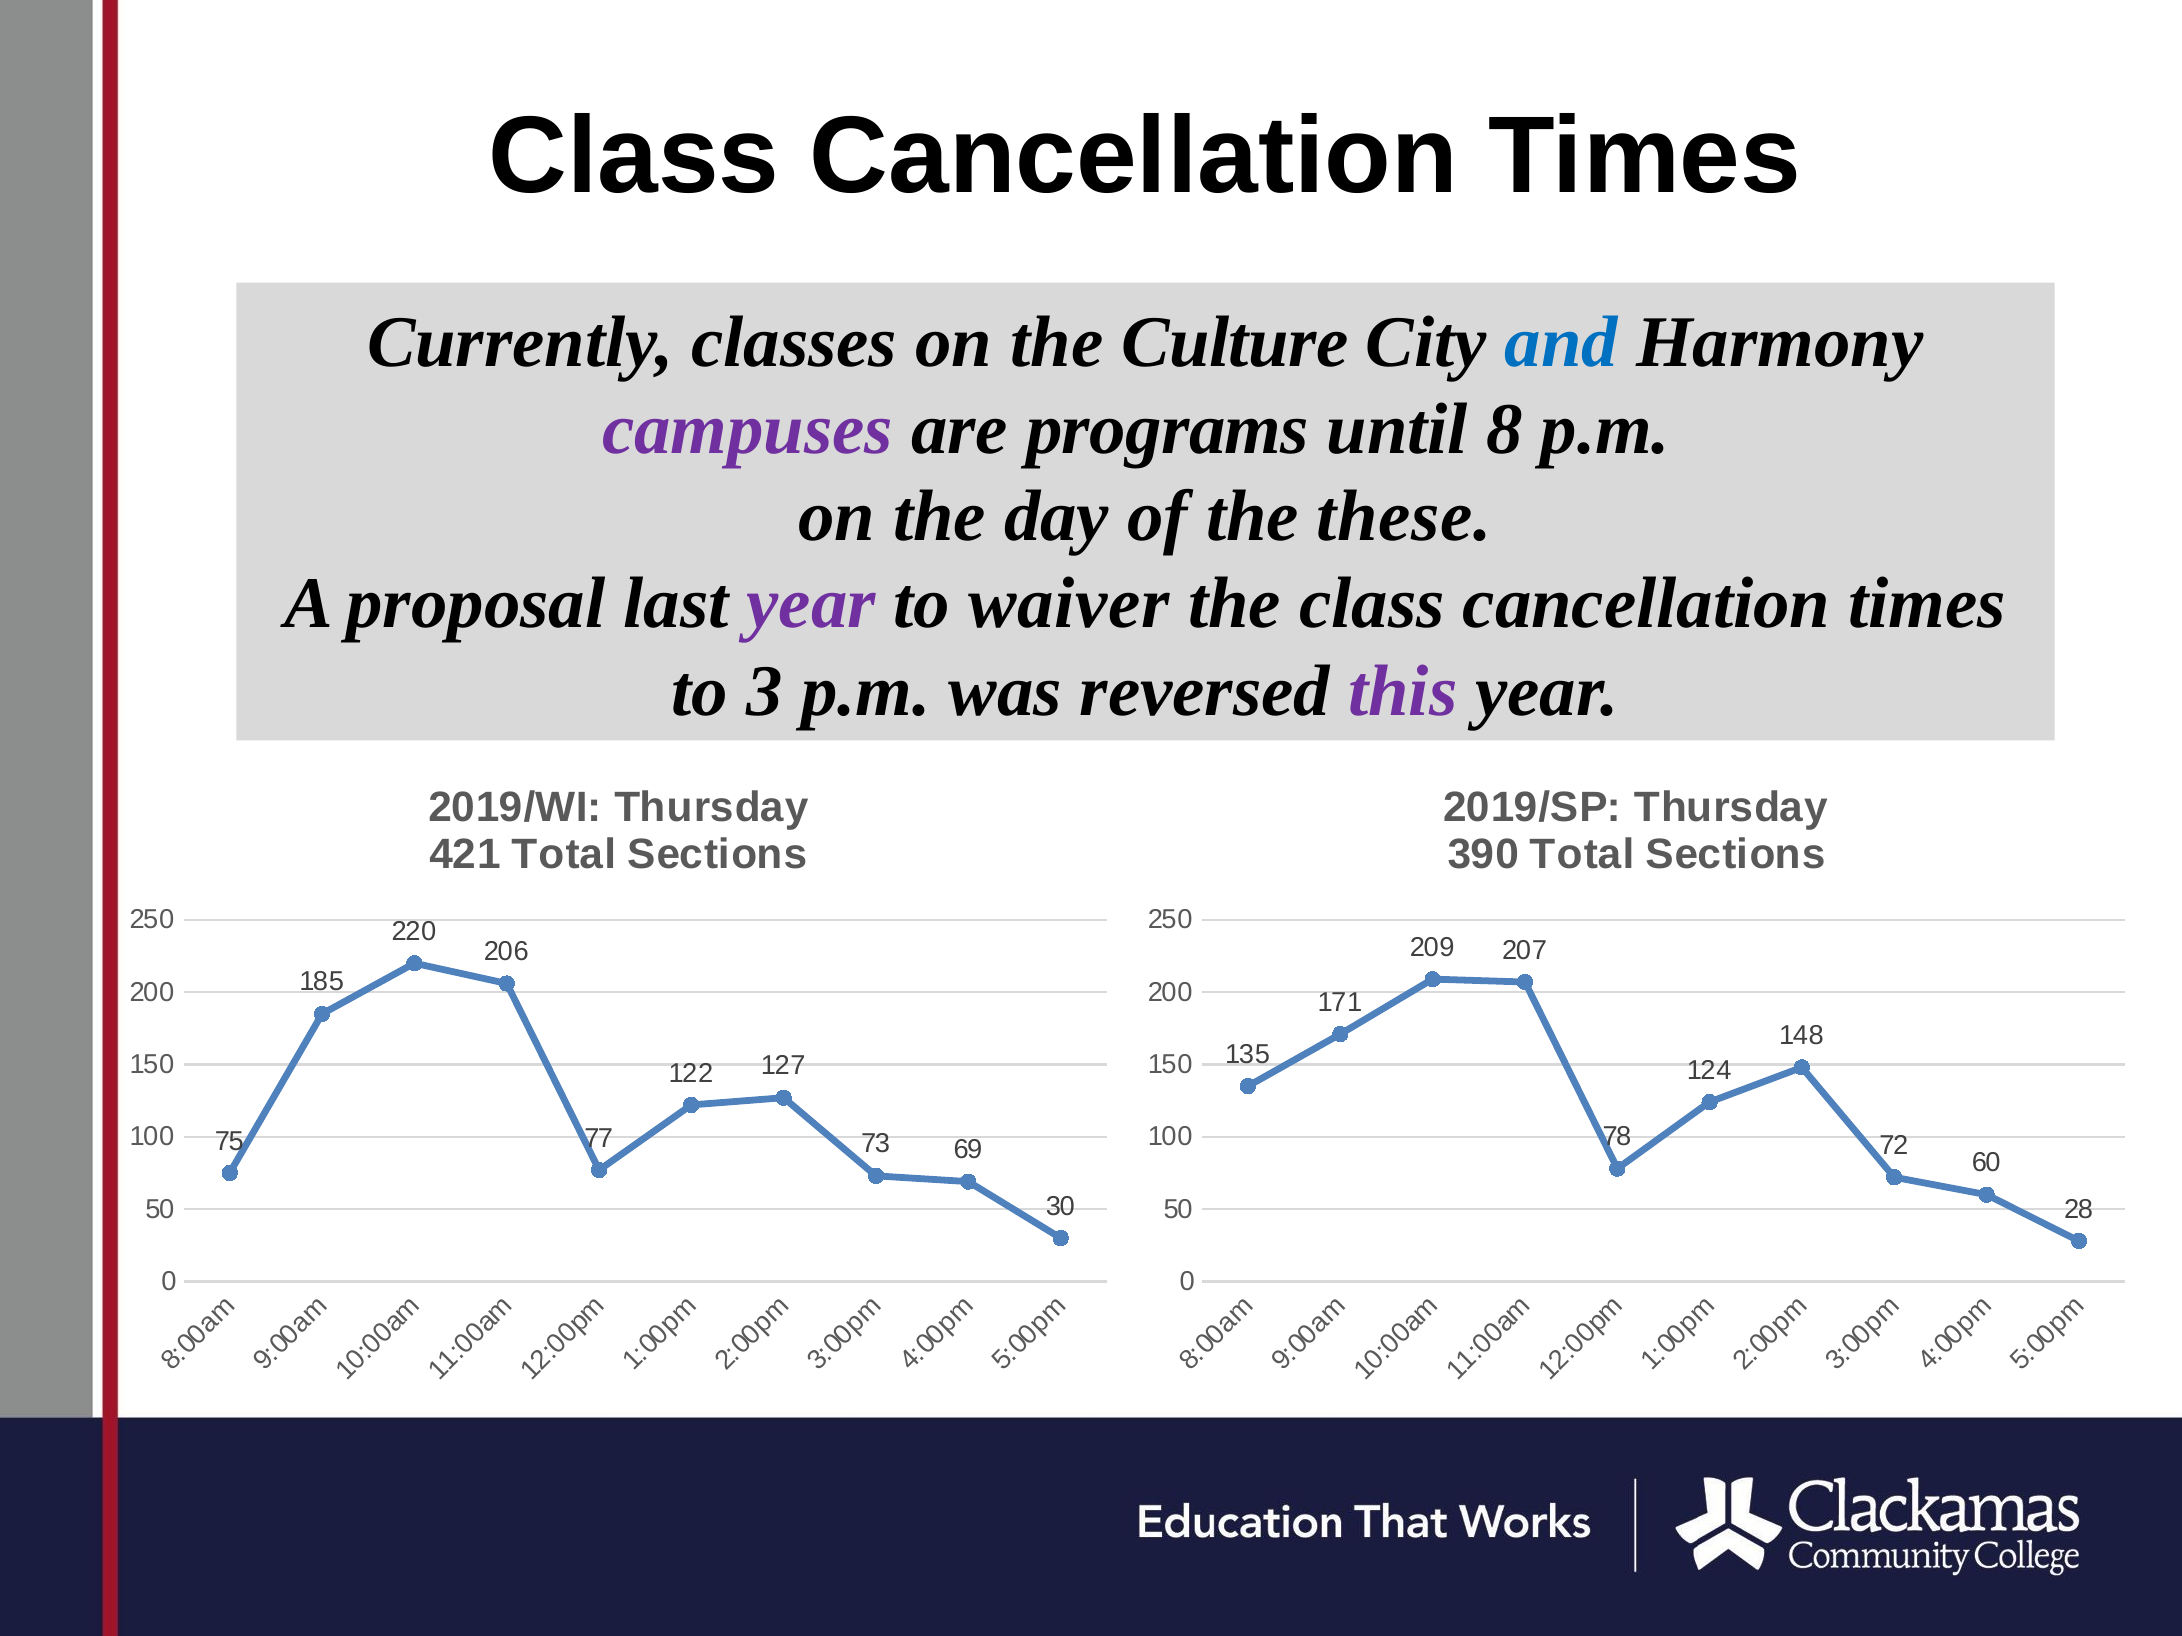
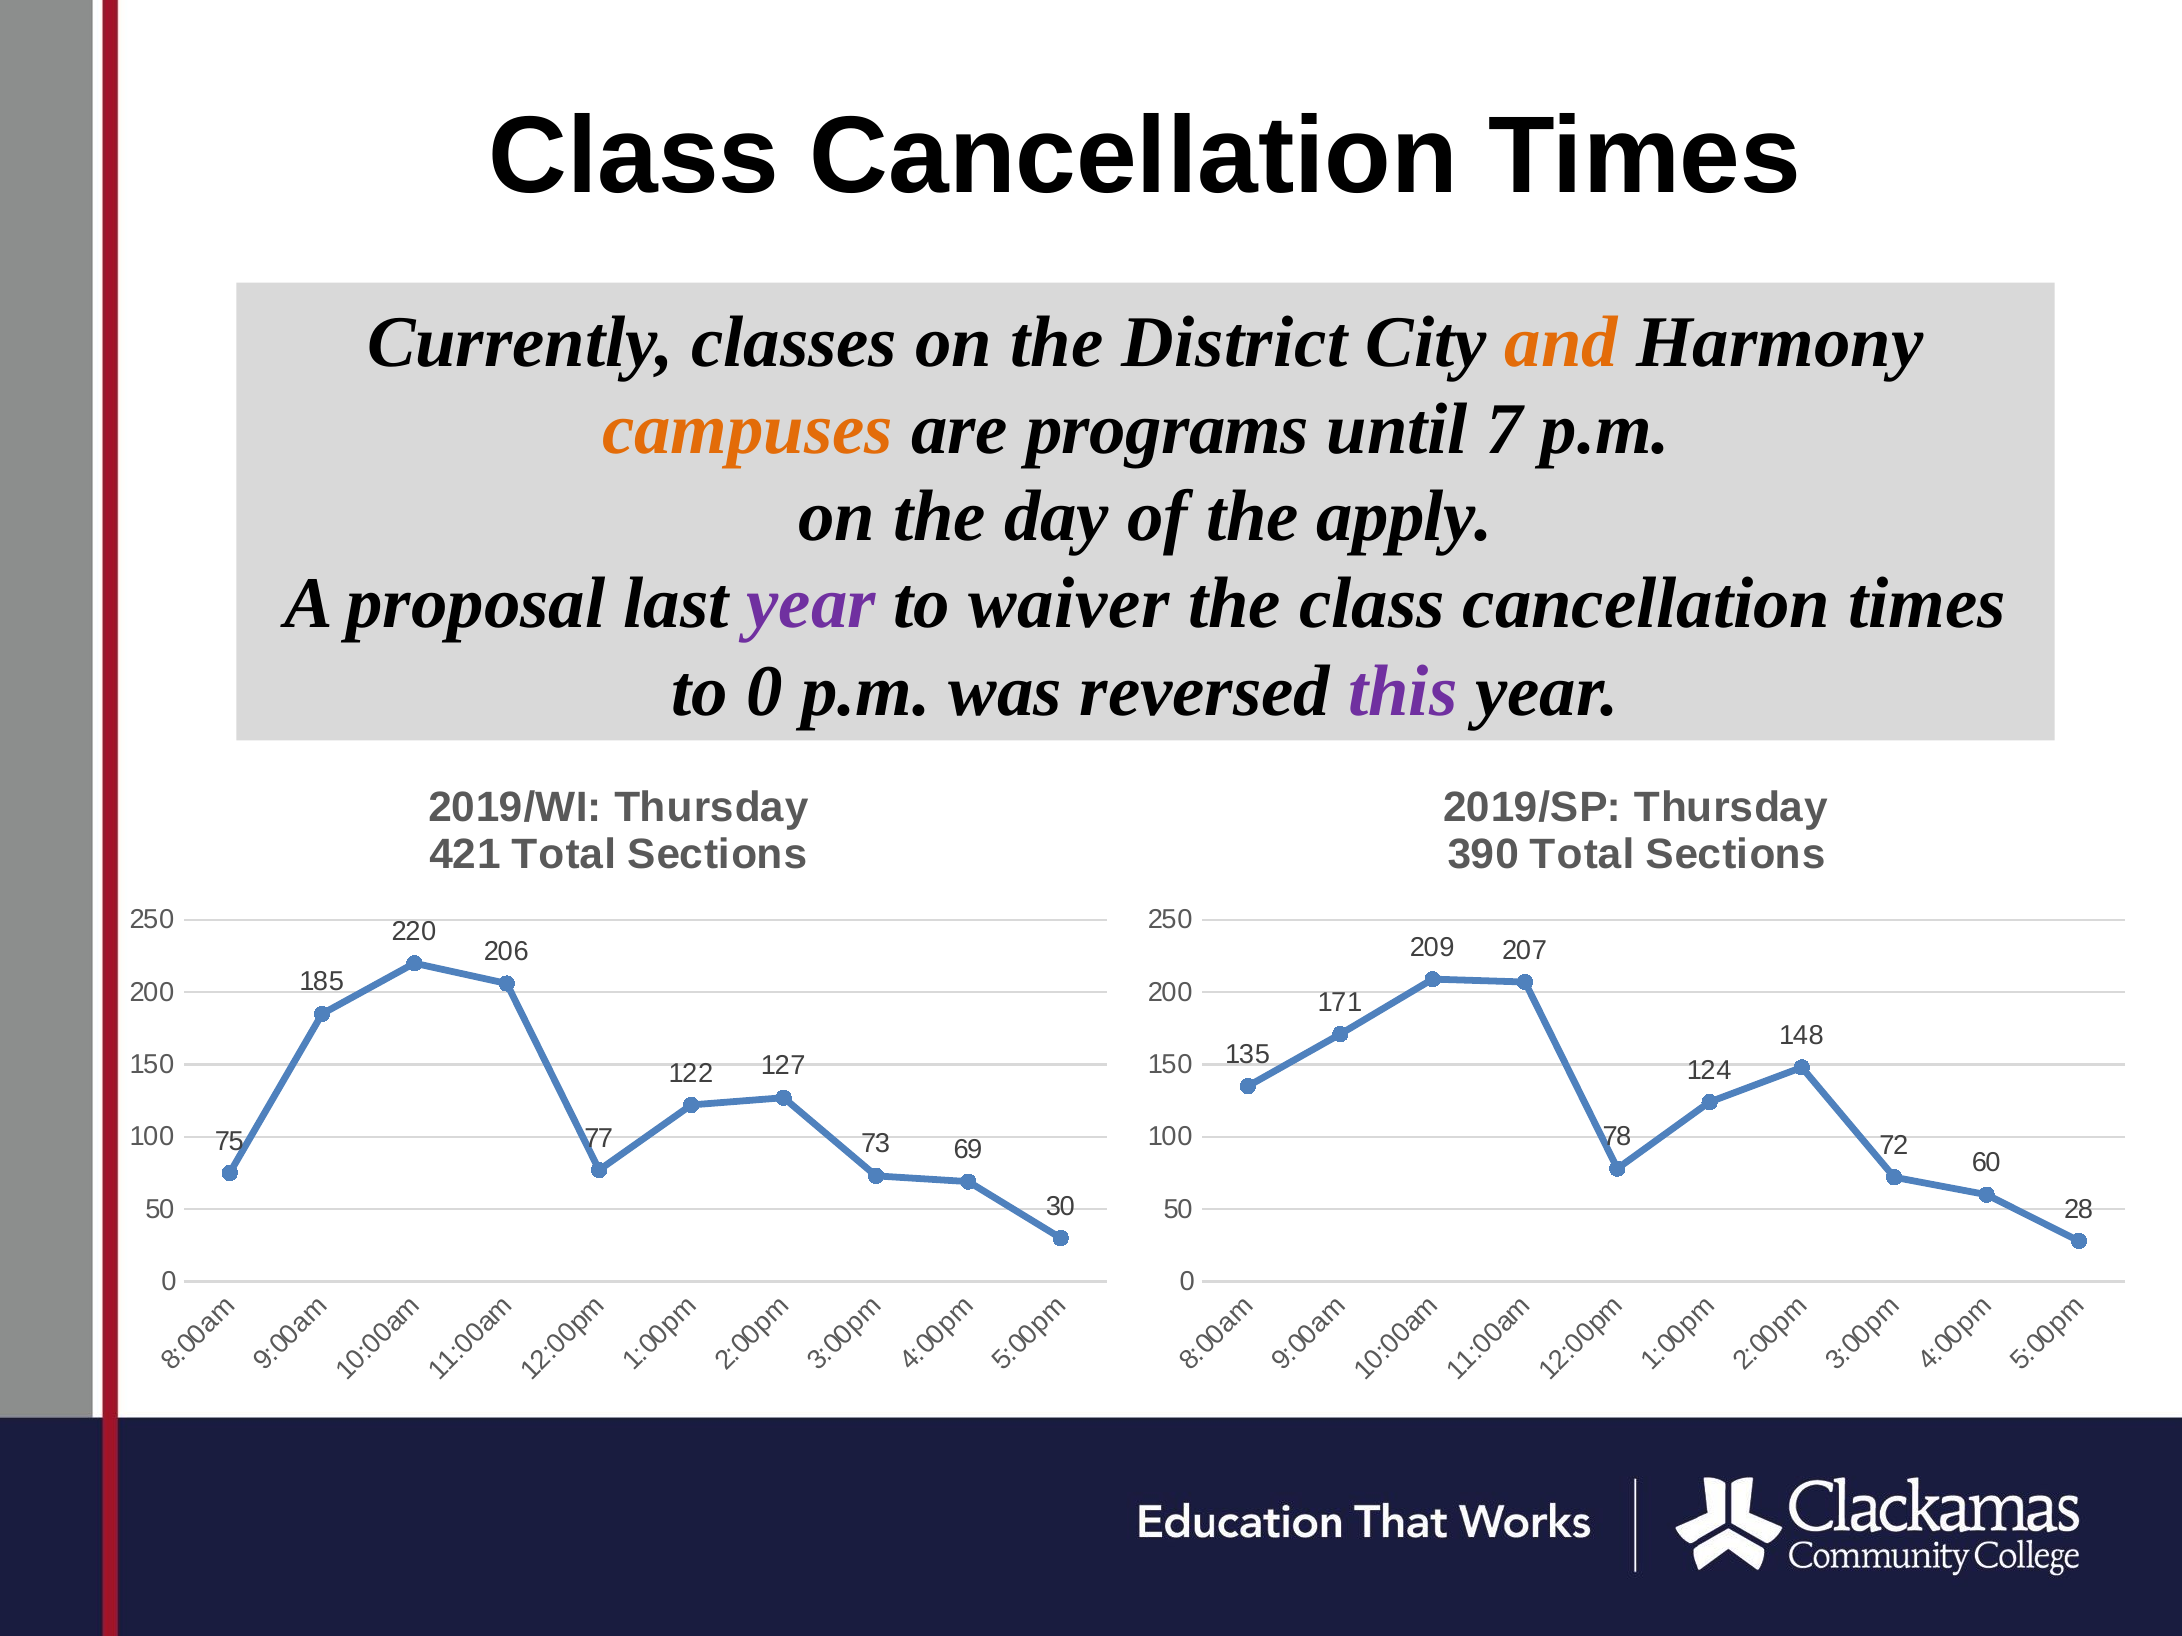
Culture: Culture -> District
and colour: blue -> orange
campuses colour: purple -> orange
until 8: 8 -> 7
these: these -> apply
to 3: 3 -> 0
